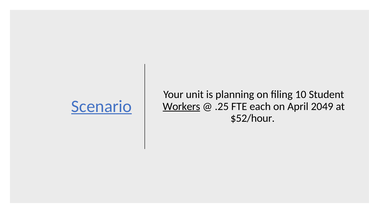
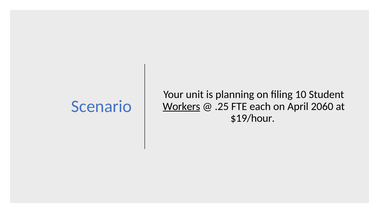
Scenario underline: present -> none
2049: 2049 -> 2060
$52/hour: $52/hour -> $19/hour
